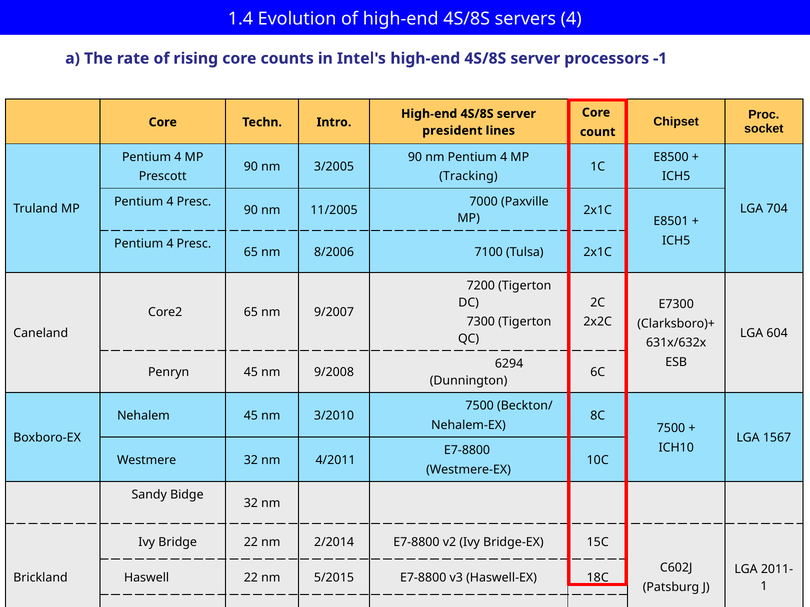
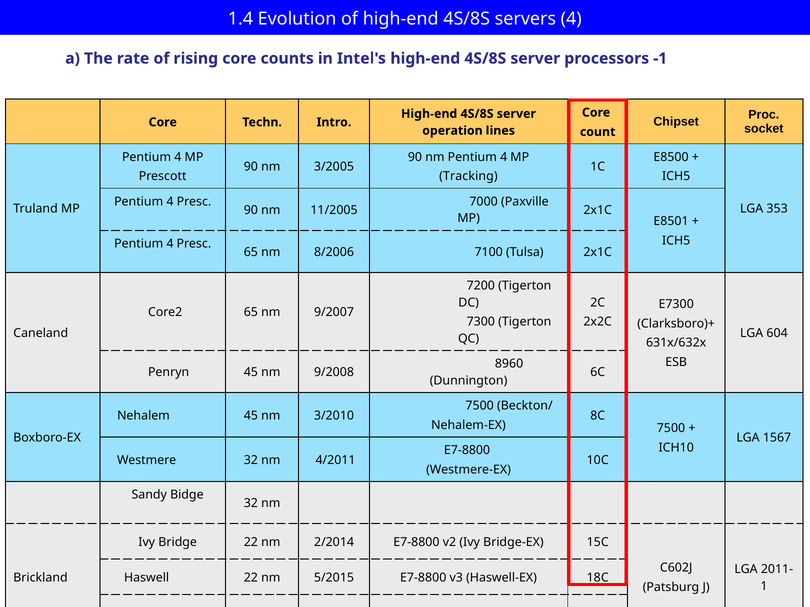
president: president -> operation
704: 704 -> 353
6294: 6294 -> 8960
